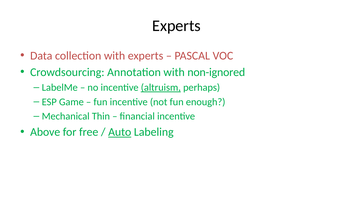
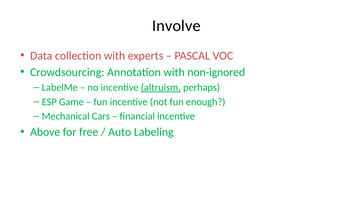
Experts at (176, 26): Experts -> Involve
Thin: Thin -> Cars
Auto underline: present -> none
